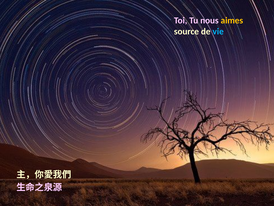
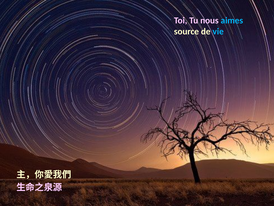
aimes colour: yellow -> light blue
